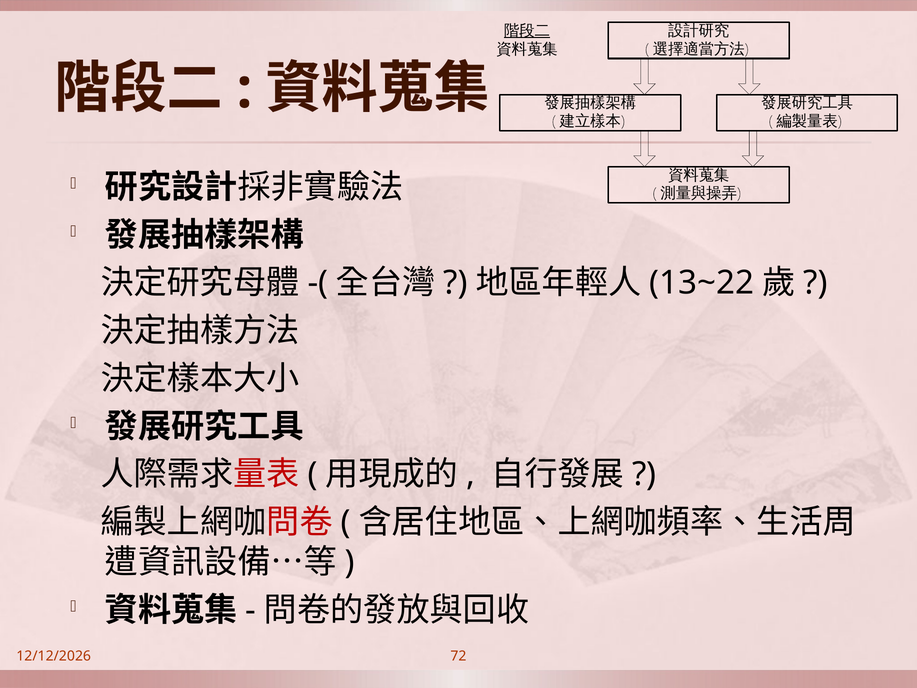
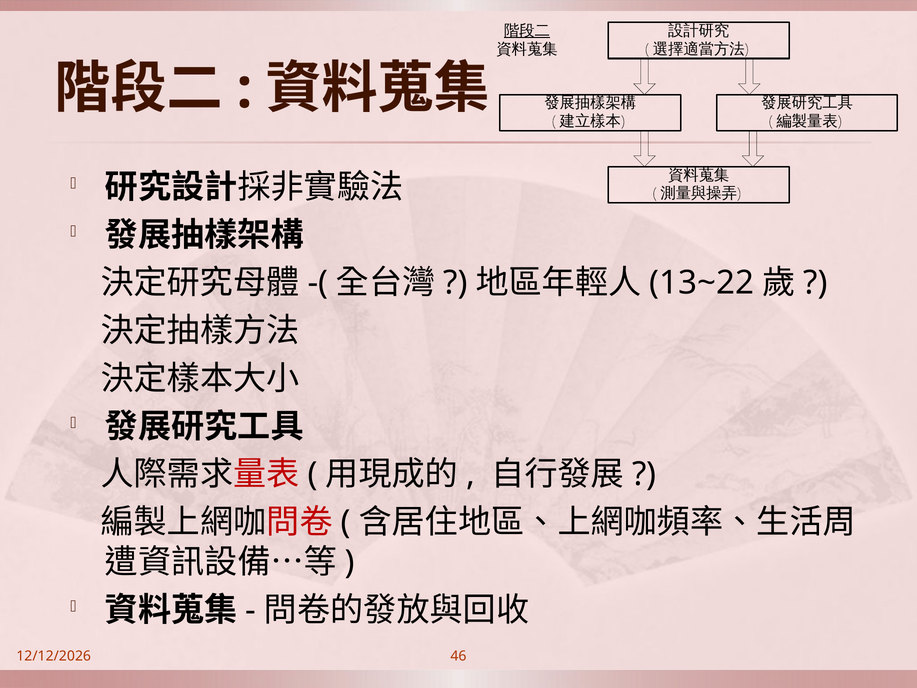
72: 72 -> 46
